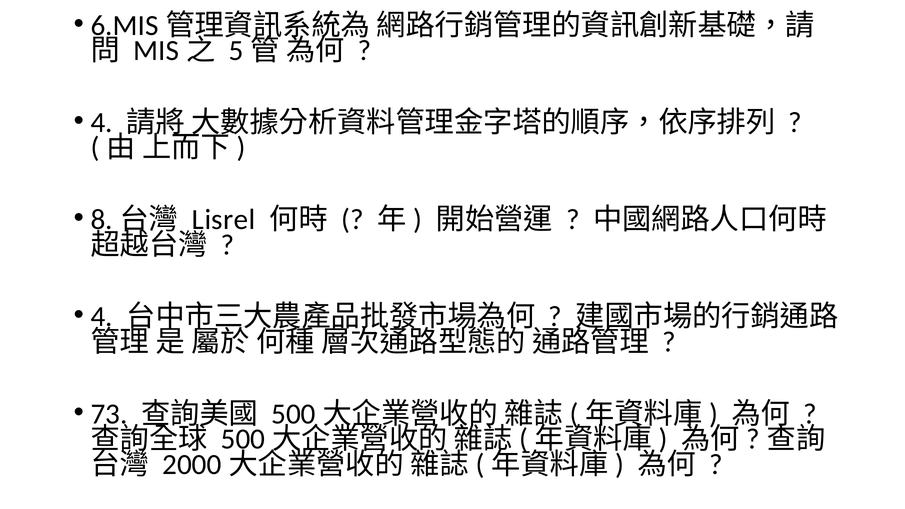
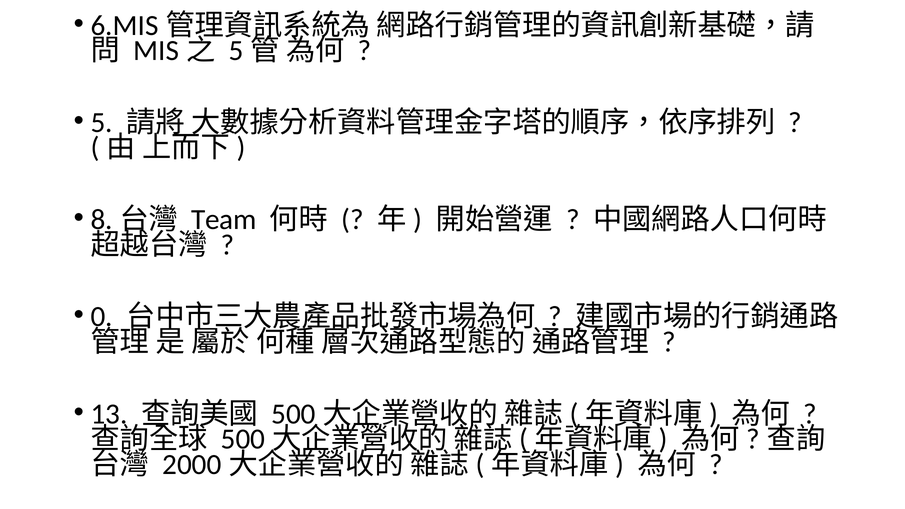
4 at (102, 123): 4 -> 5
Lisrel: Lisrel -> Team
4 at (102, 317): 4 -> 0
73: 73 -> 13
